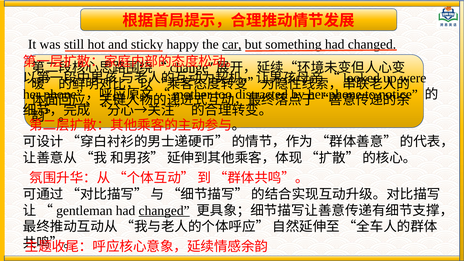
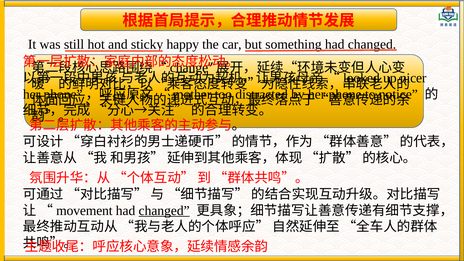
car underline: present -> none
were: were -> nicer
gentleman: gentleman -> movement
